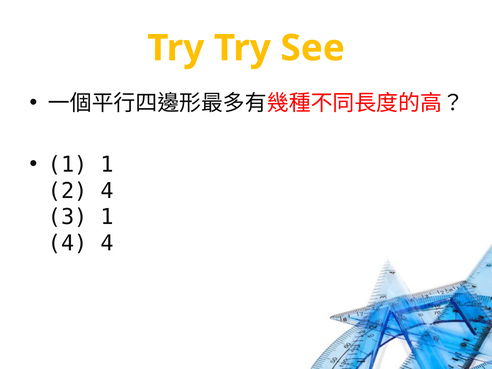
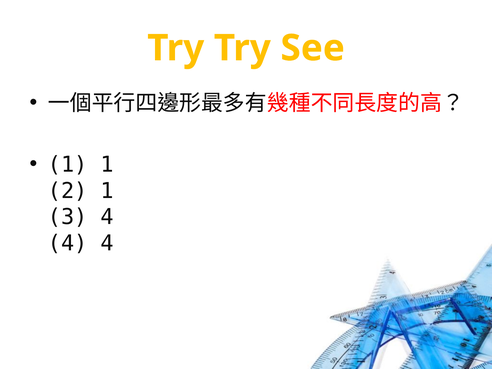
2 4: 4 -> 1
3 1: 1 -> 4
